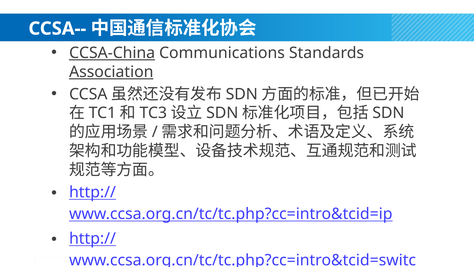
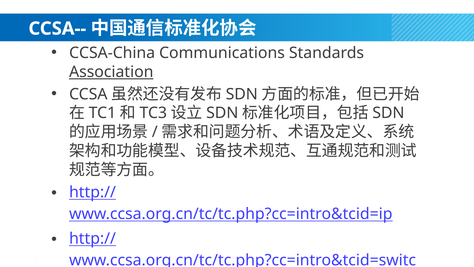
CCSA-China underline: present -> none
